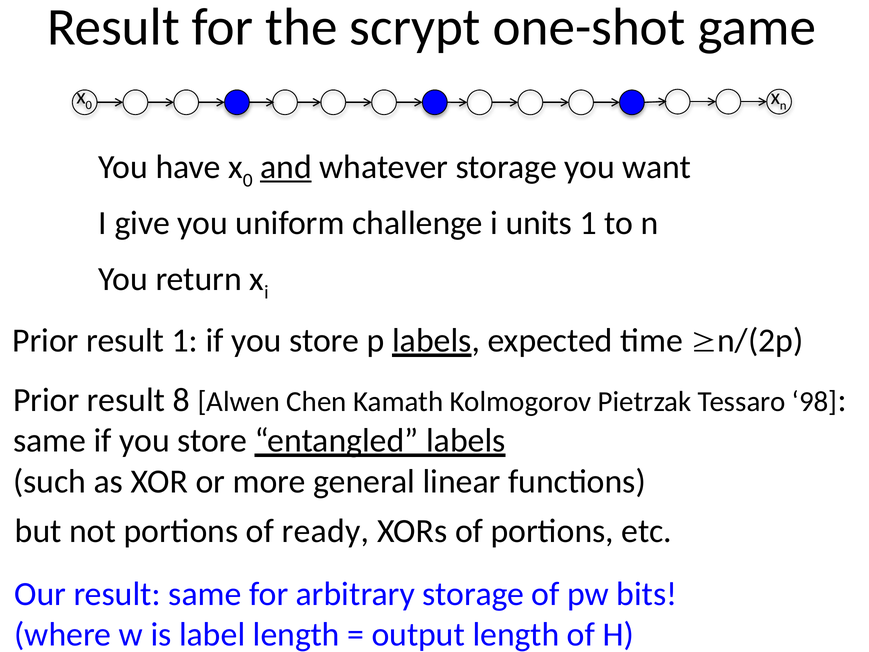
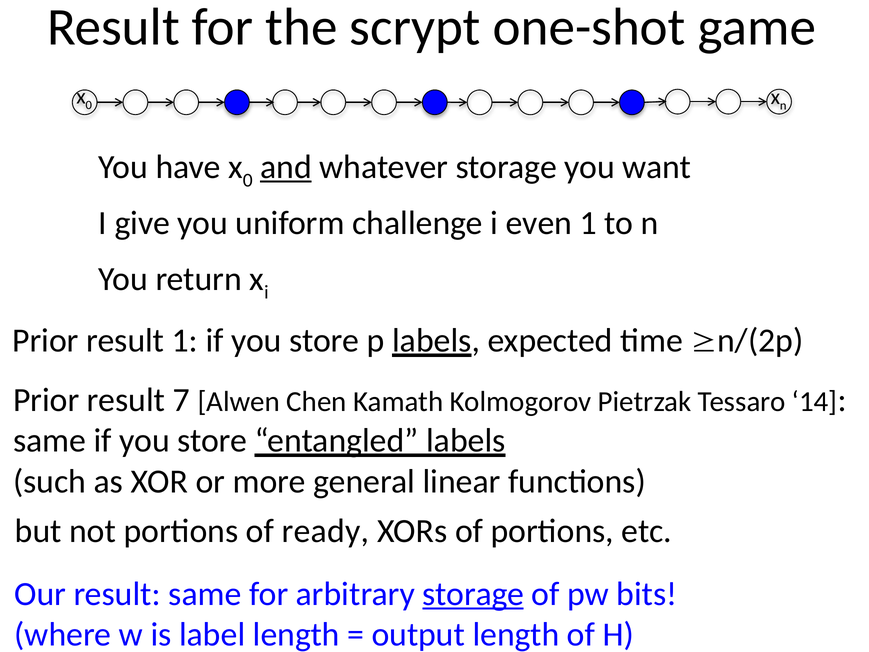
units: units -> even
8: 8 -> 7
98: 98 -> 14
storage at (473, 594) underline: none -> present
